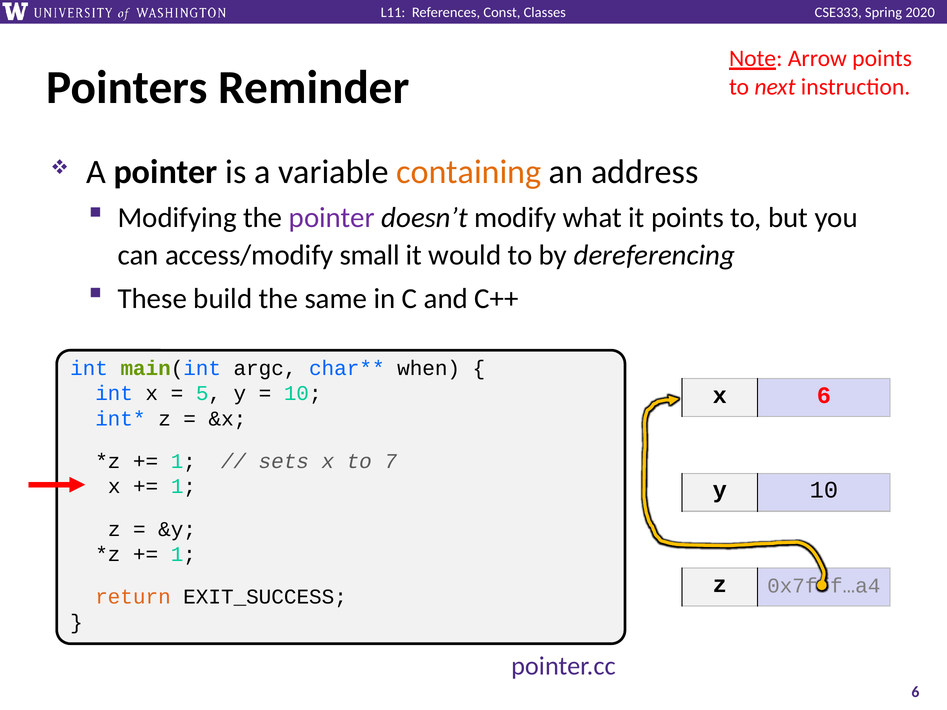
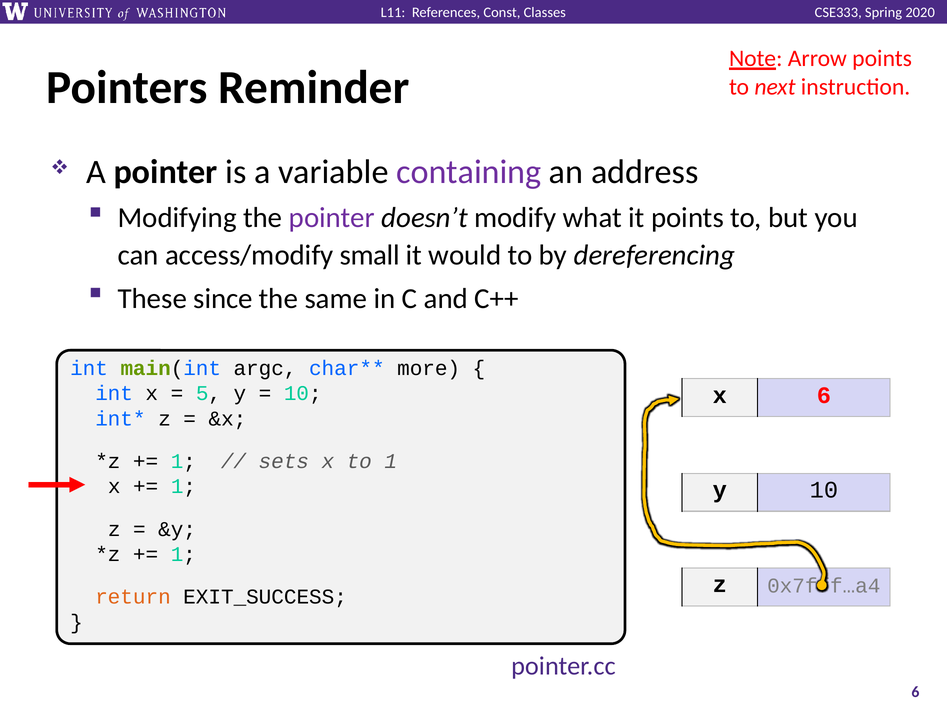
containing colour: orange -> purple
build: build -> since
when: when -> more
to 7: 7 -> 1
